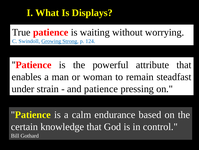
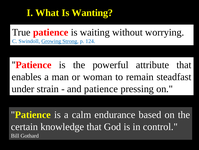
Displays: Displays -> Wanting
